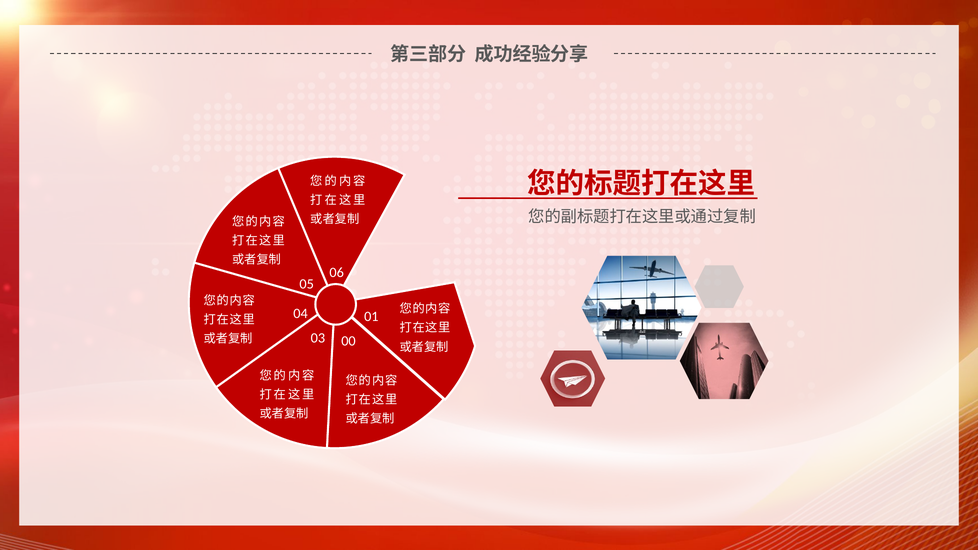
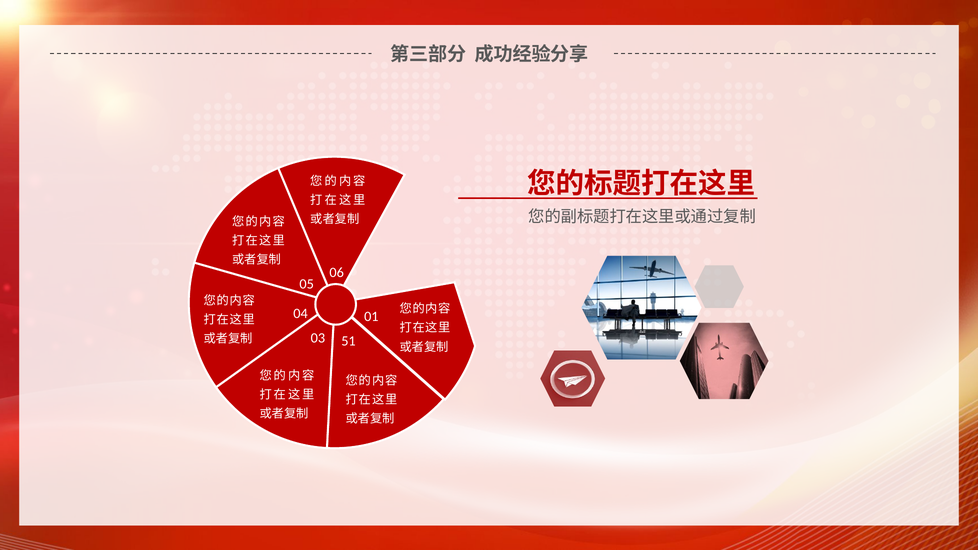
00: 00 -> 51
